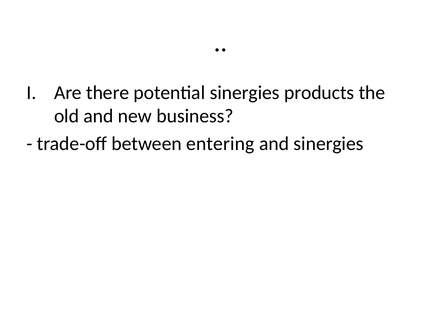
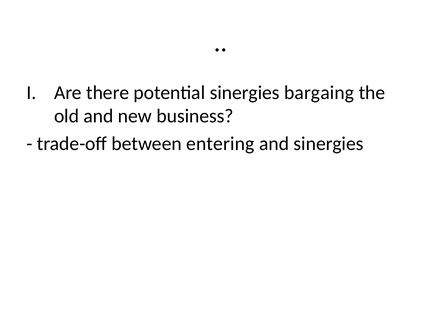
products: products -> bargaing
